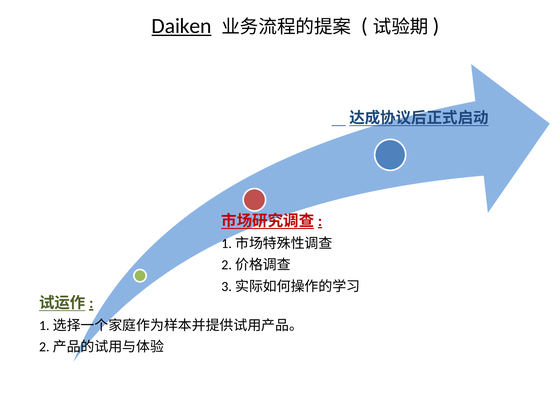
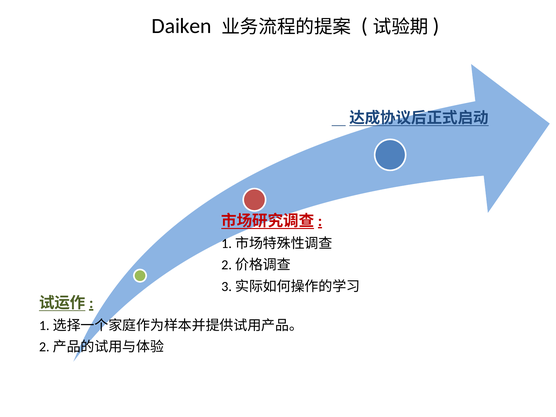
Daiken underline: present -> none
